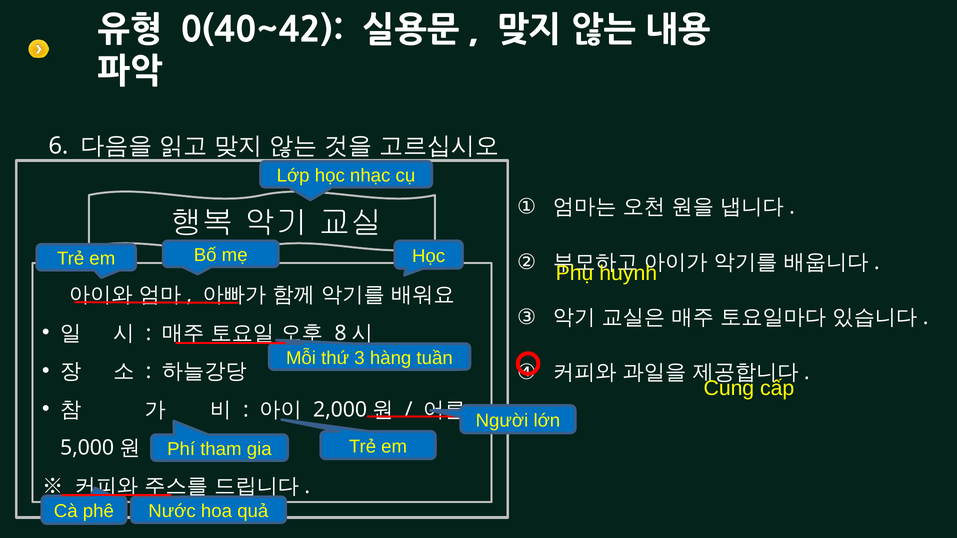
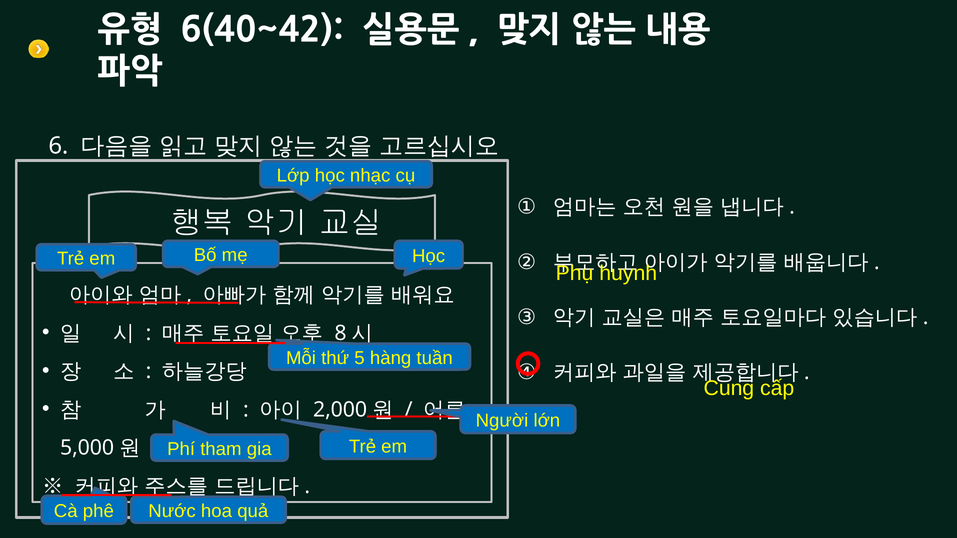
0(40~42: 0(40~42 -> 6(40~42
3: 3 -> 5
